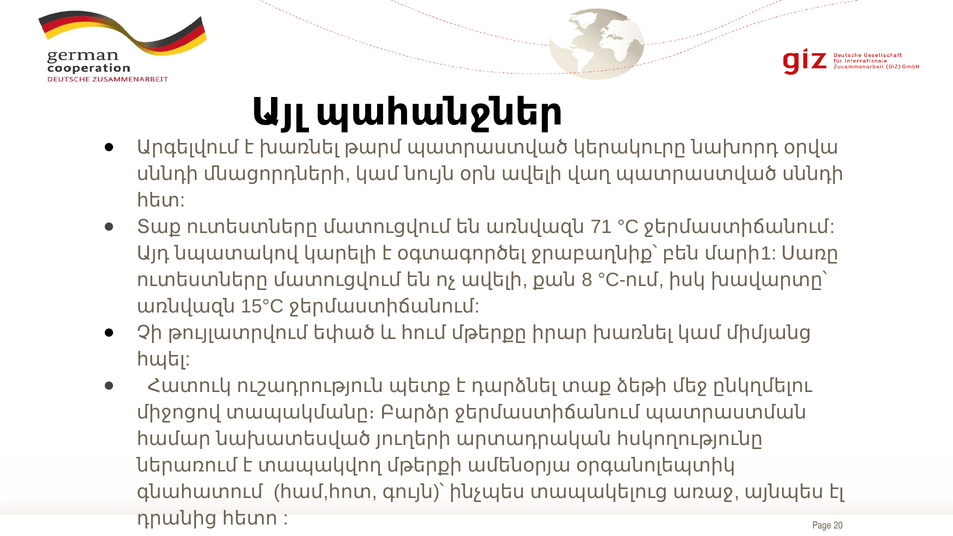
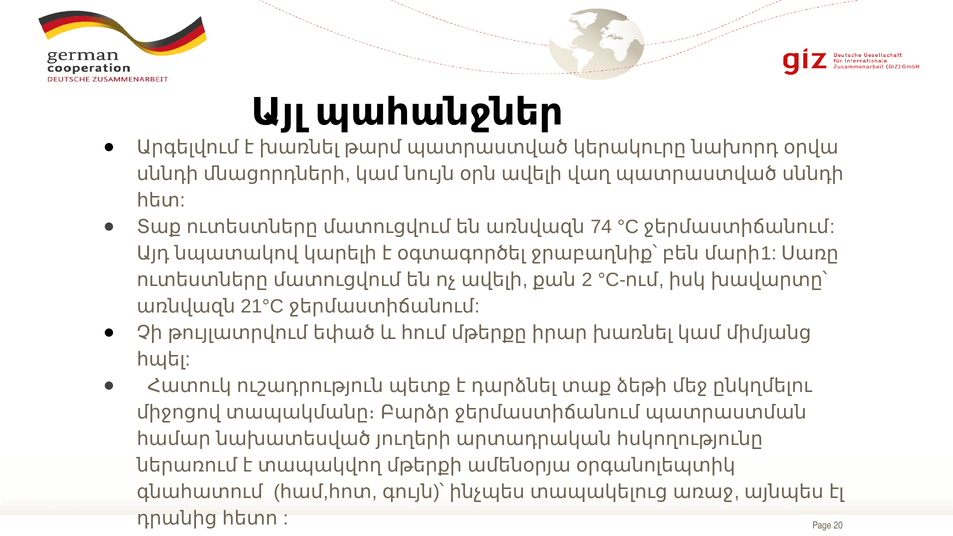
71: 71 -> 74
8: 8 -> 2
15°С: 15°С -> 21°С
